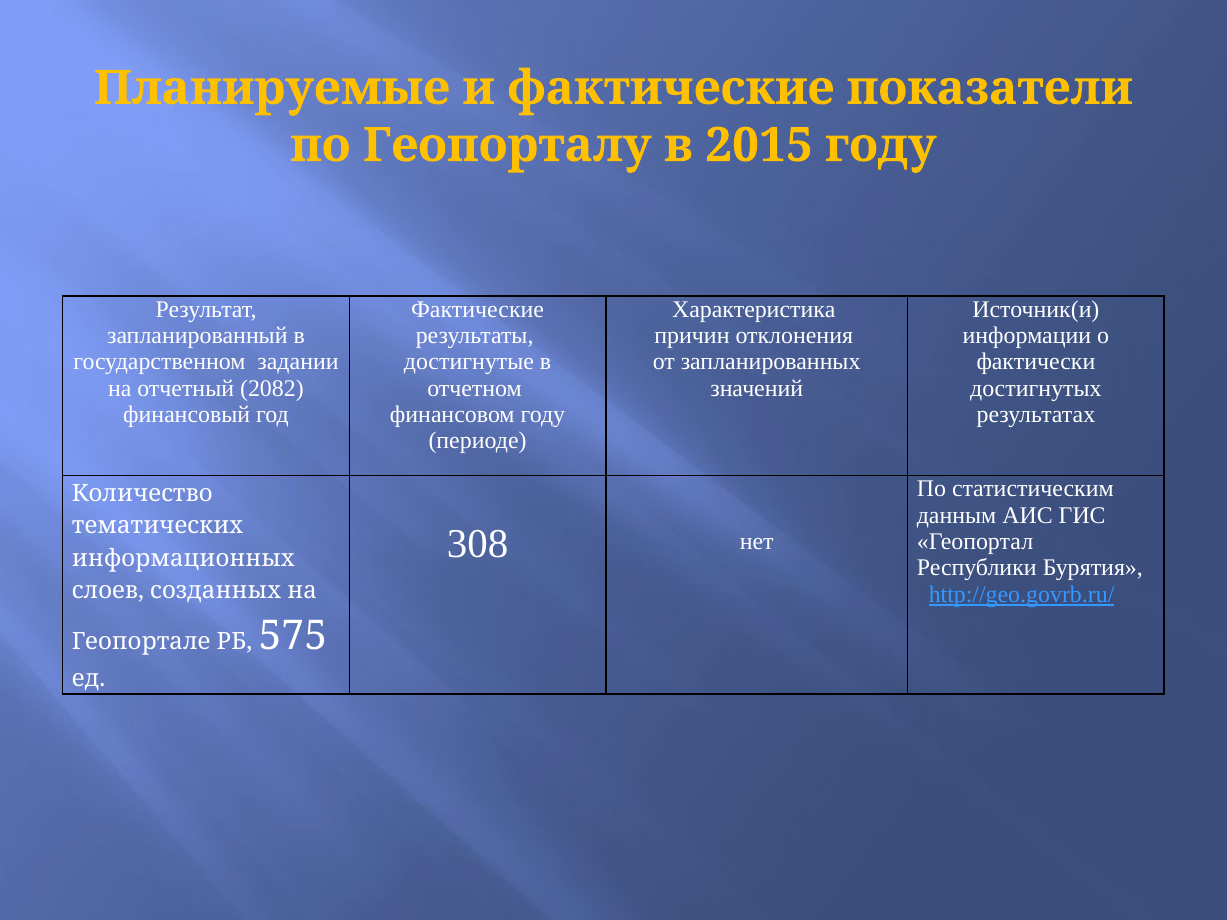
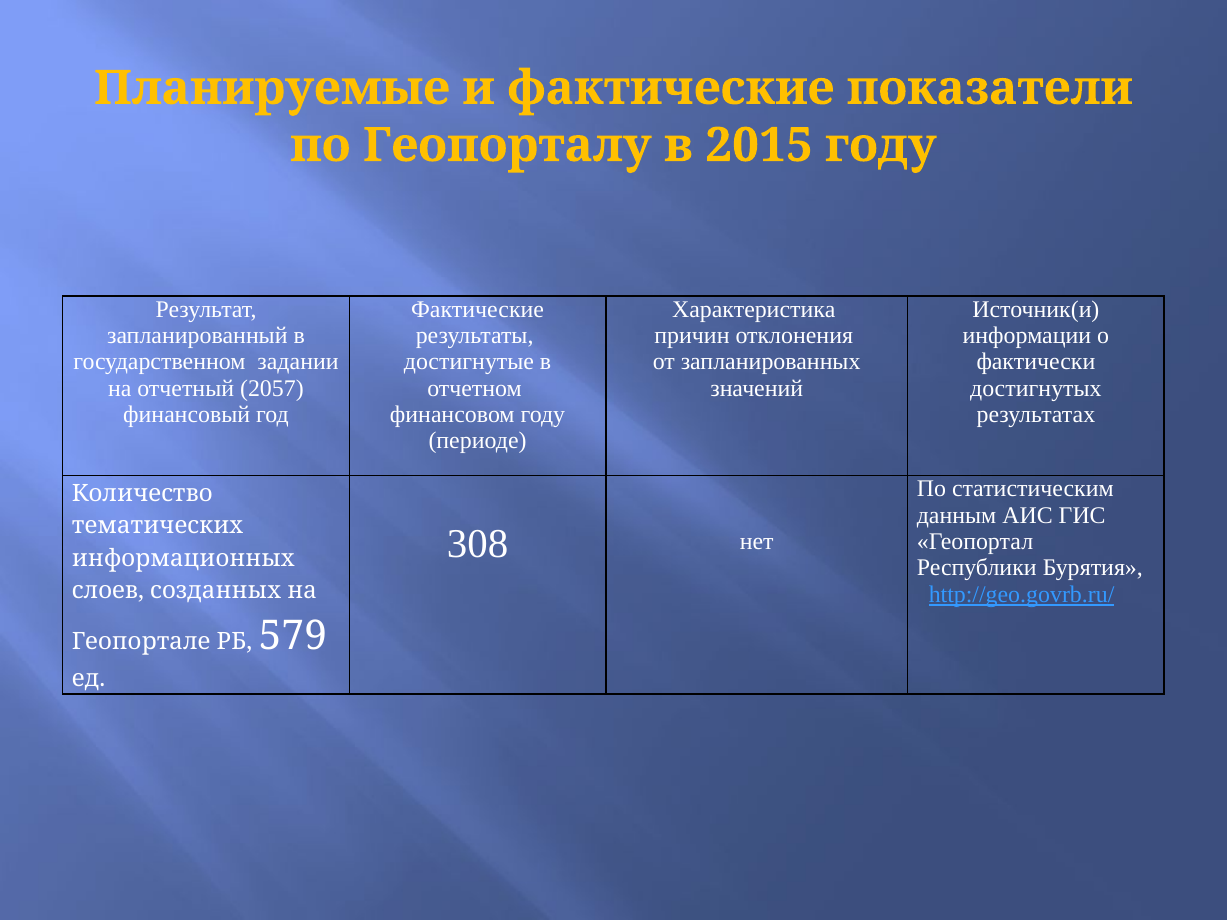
2082: 2082 -> 2057
575: 575 -> 579
